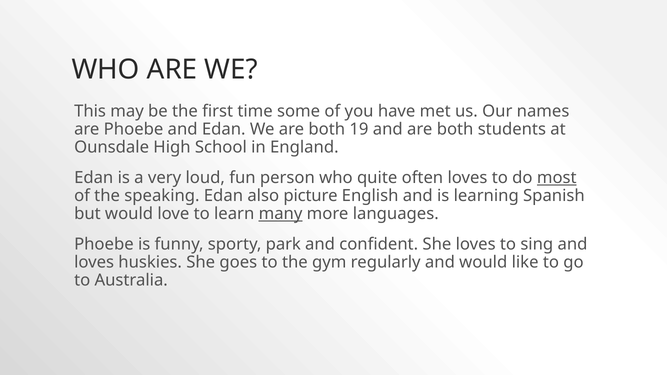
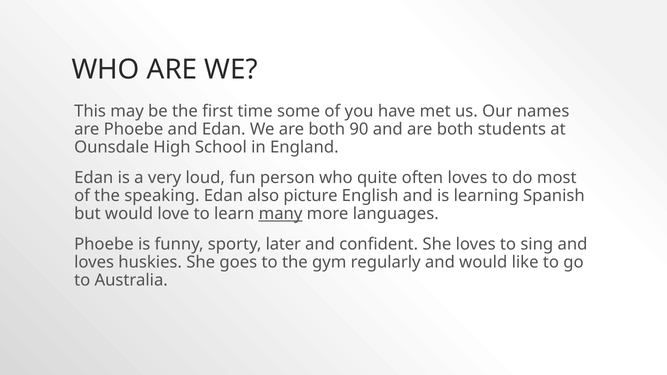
19: 19 -> 90
most underline: present -> none
park: park -> later
